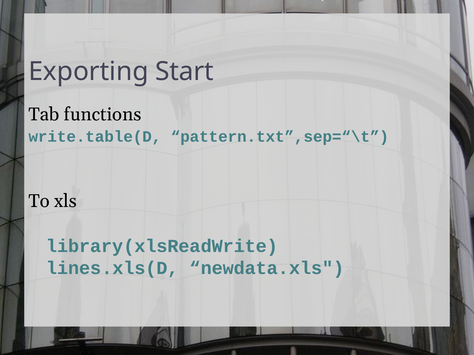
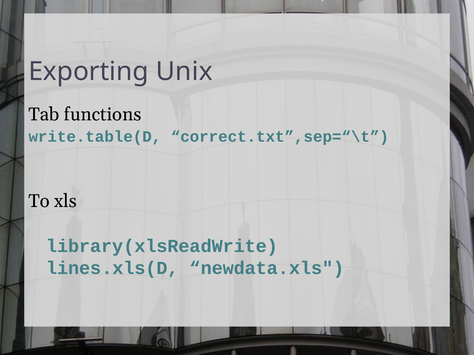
Start: Start -> Unix
pattern.txt”,sep=“\t: pattern.txt”,sep=“\t -> correct.txt”,sep=“\t
